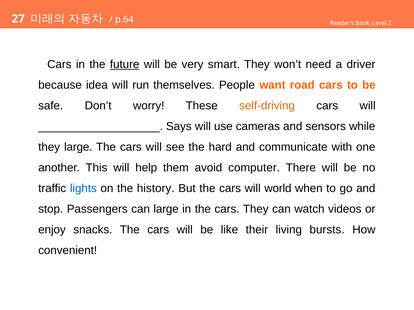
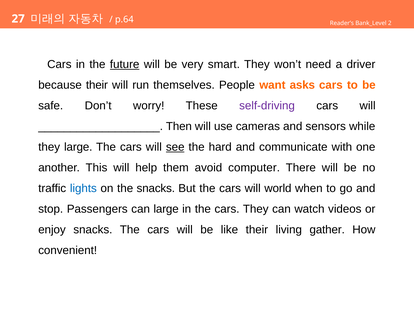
because idea: idea -> their
road: road -> asks
self-driving colour: orange -> purple
Says: Says -> Then
see underline: none -> present
the history: history -> snacks
bursts: bursts -> gather
